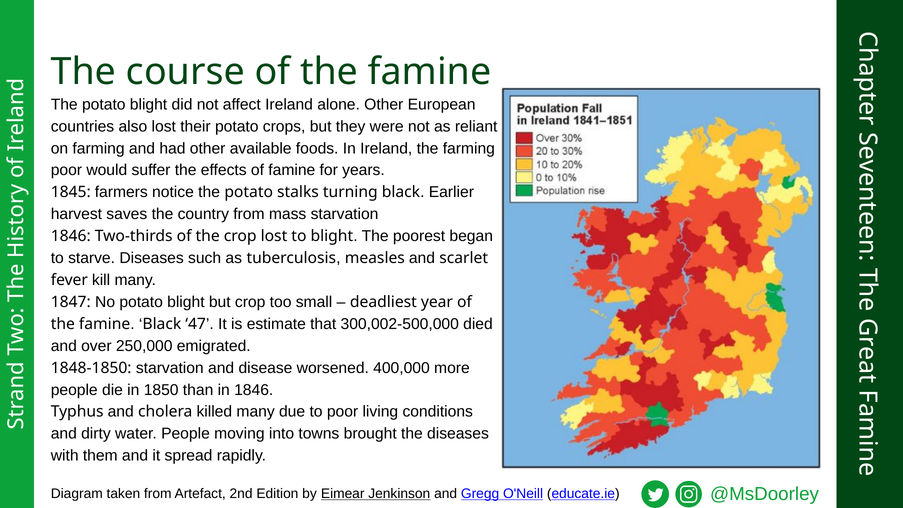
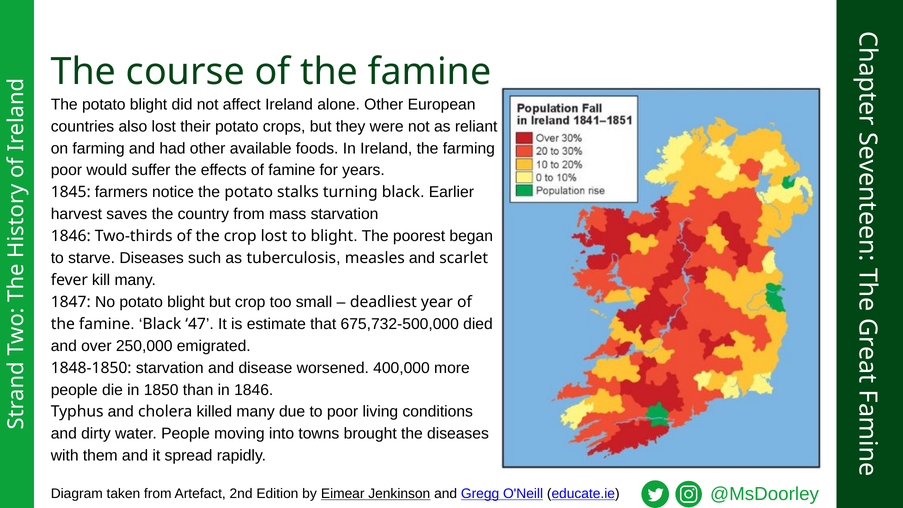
300,002-500,000: 300,002-500,000 -> 675,732-500,000
